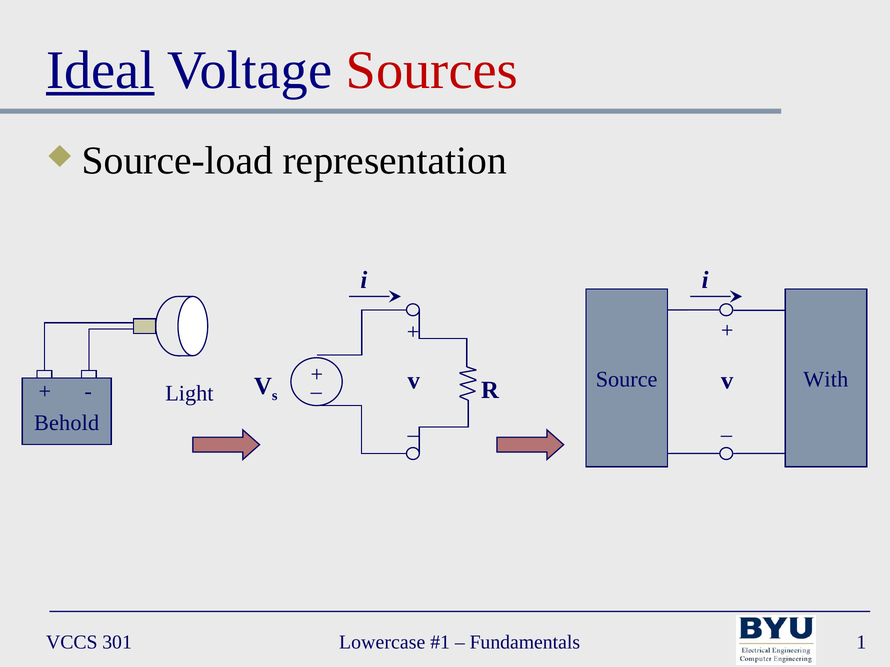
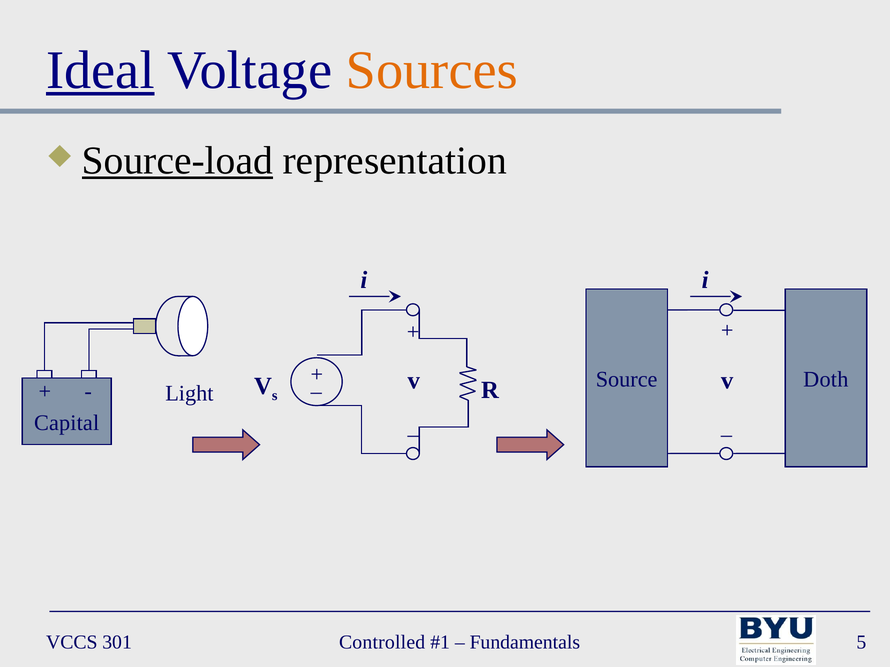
Sources colour: red -> orange
Source-load underline: none -> present
With: With -> Doth
Behold: Behold -> Capital
Lowercase: Lowercase -> Controlled
1: 1 -> 5
